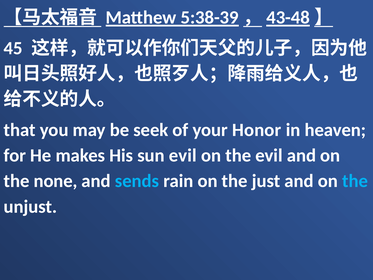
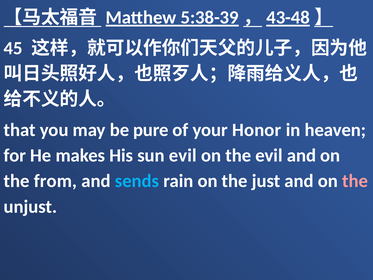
seek: seek -> pure
none: none -> from
the at (355, 181) colour: light blue -> pink
